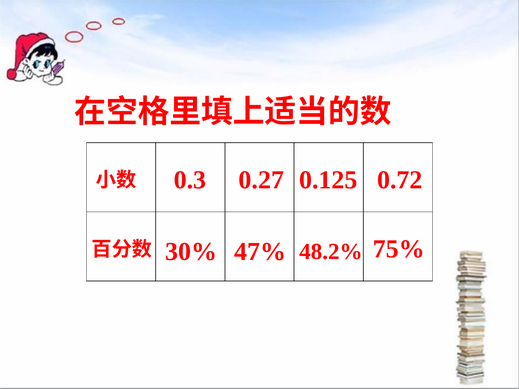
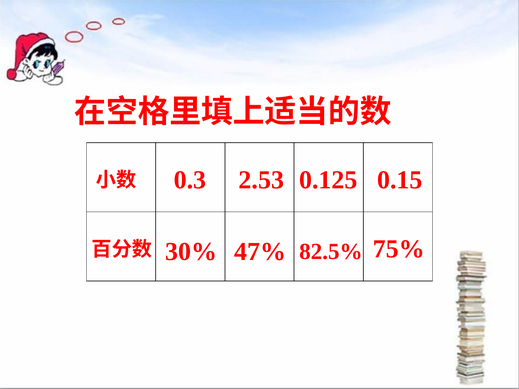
0.27: 0.27 -> 2.53
0.72: 0.72 -> 0.15
48.2%: 48.2% -> 82.5%
